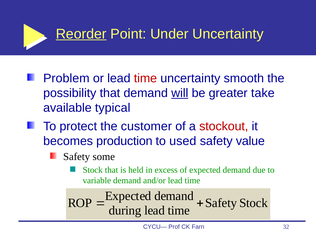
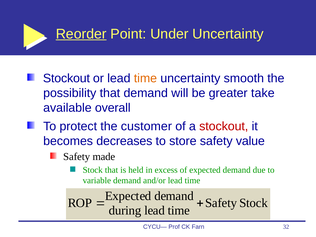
Problem at (66, 78): Problem -> Stockout
time at (145, 78) colour: red -> orange
will underline: present -> none
typical: typical -> overall
production: production -> decreases
used: used -> store
some: some -> made
